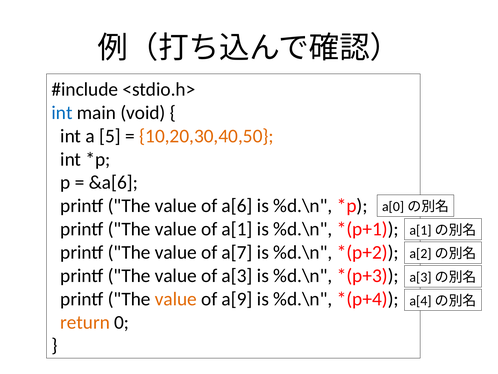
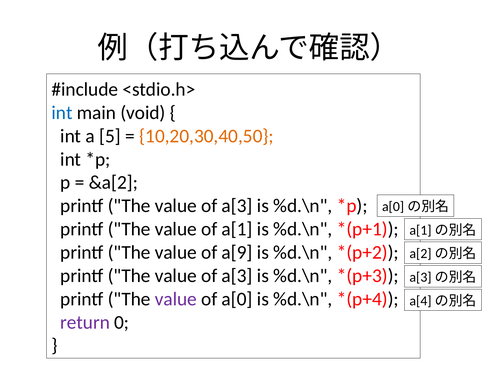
&a[6: &a[6 -> &a[2
a[6 at (237, 206): a[6 -> a[3
a[7: a[7 -> a[9
value at (176, 299) colour: orange -> purple
a[9: a[9 -> a[0
return colour: orange -> purple
